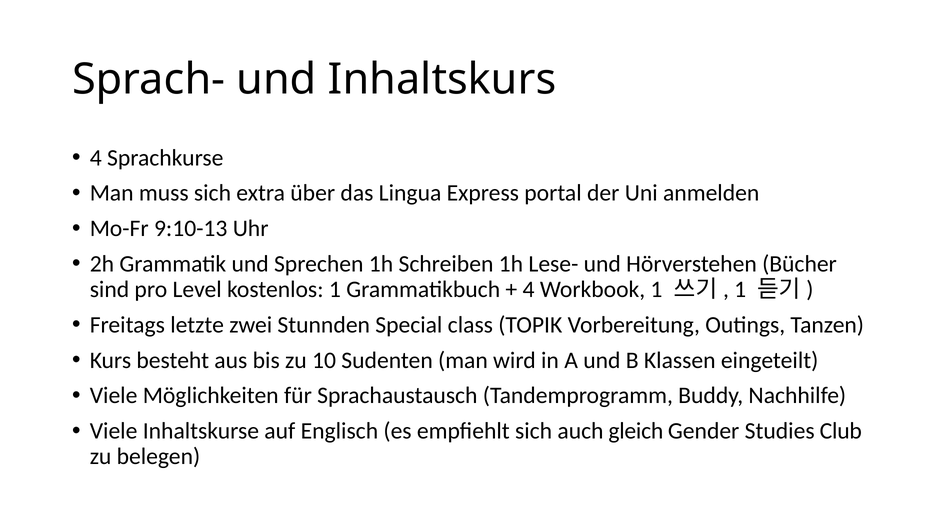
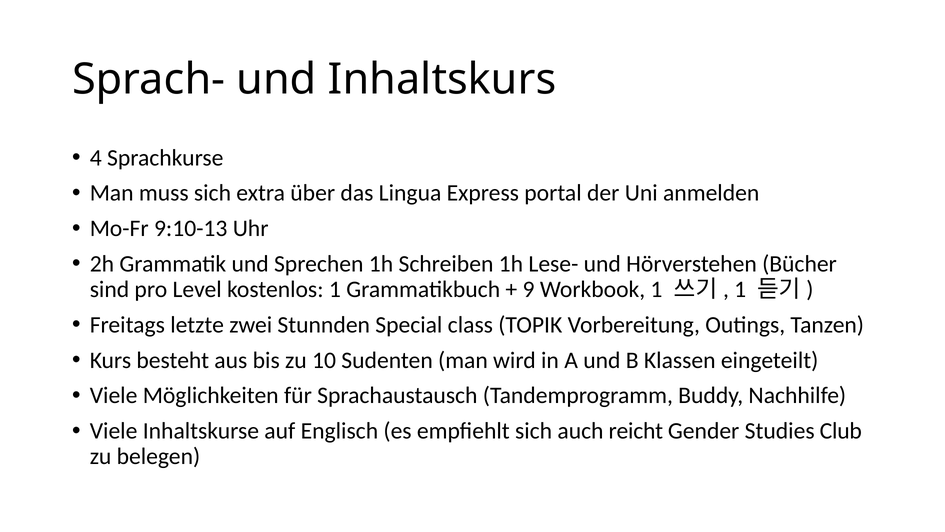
4 at (529, 289): 4 -> 9
gleich: gleich -> reicht
